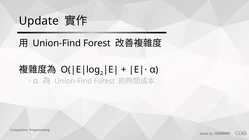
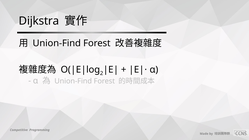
Update: Update -> Dijkstra
